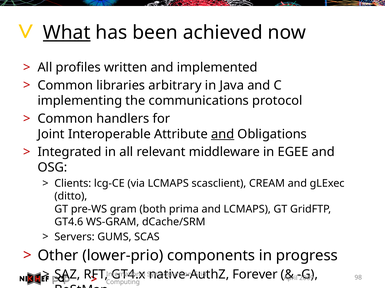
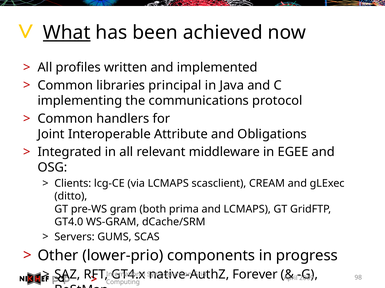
arbitrary: arbitrary -> principal
and at (223, 134) underline: present -> none
GT4.6: GT4.6 -> GT4.0
